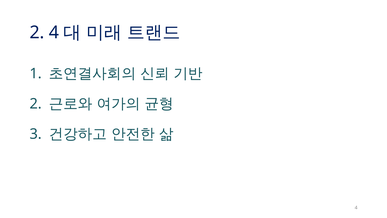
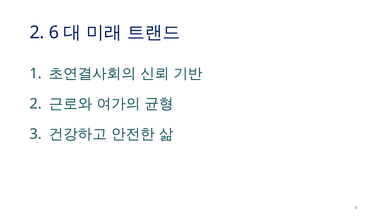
2 4: 4 -> 6
